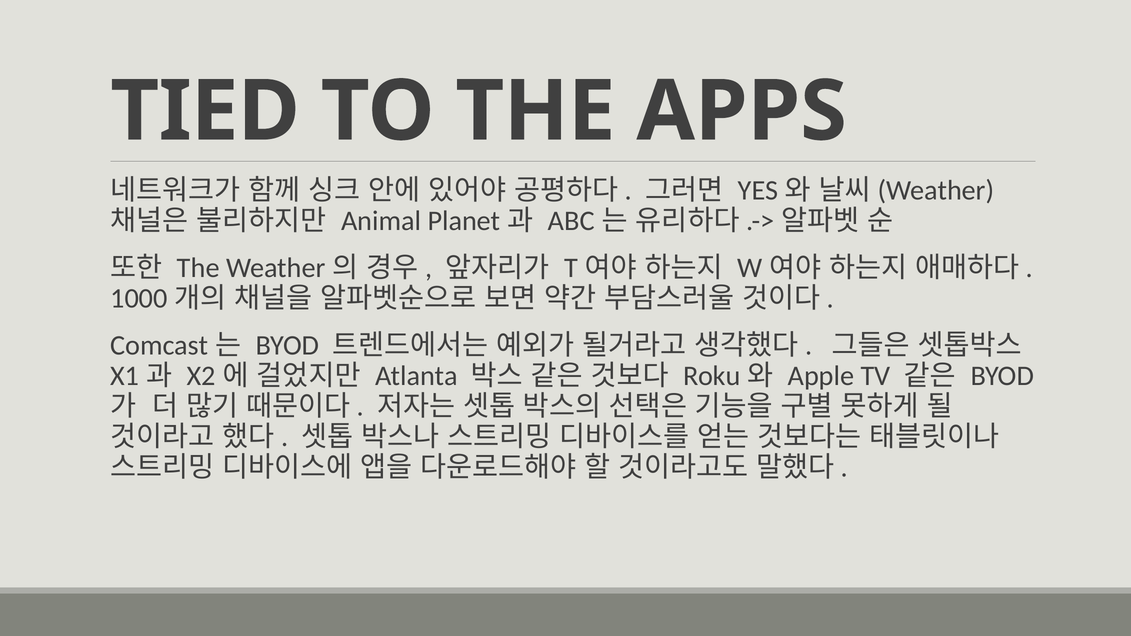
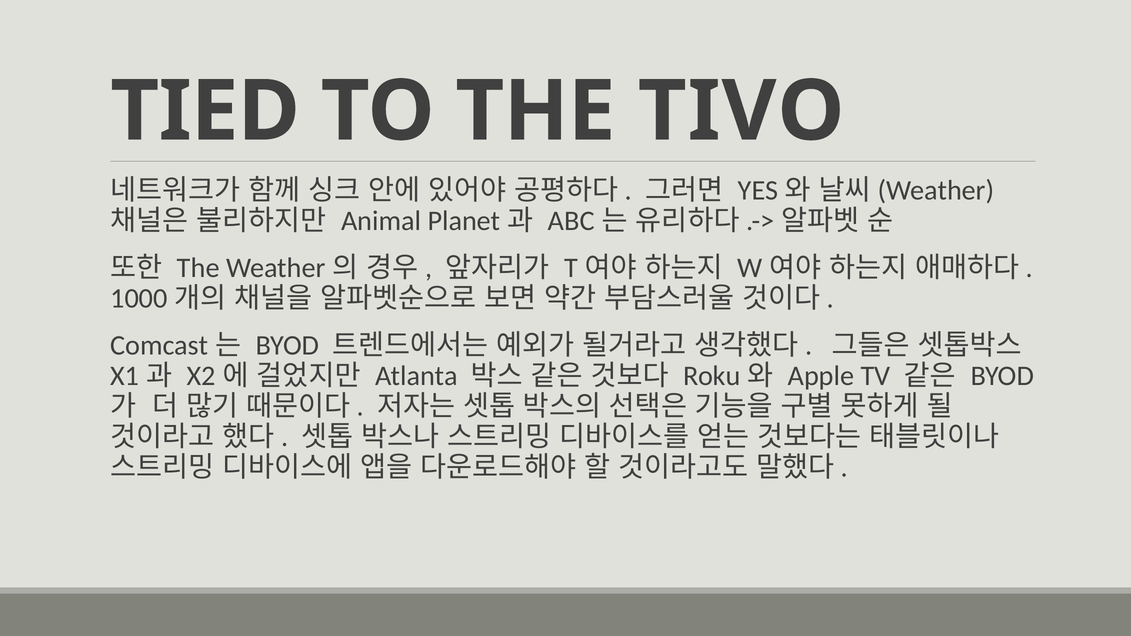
APPS: APPS -> TIVO
